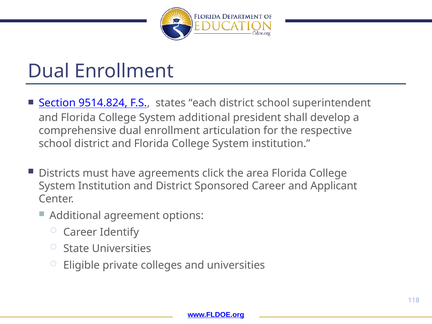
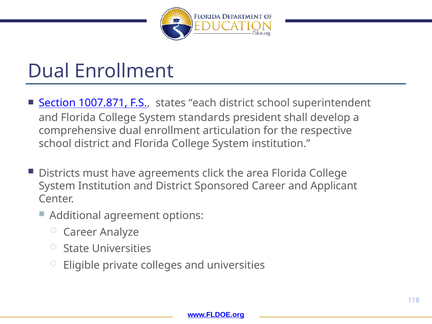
9514.824: 9514.824 -> 1007.871
System additional: additional -> standards
Identify: Identify -> Analyze
